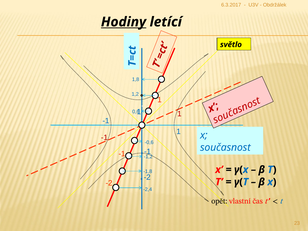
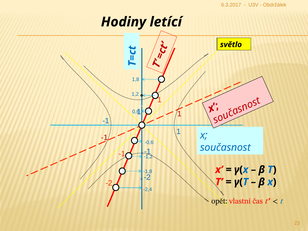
Hodiny underline: present -> none
